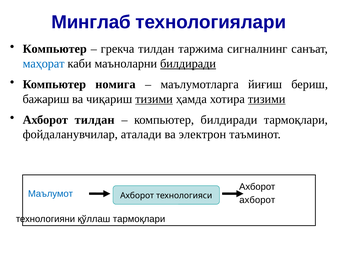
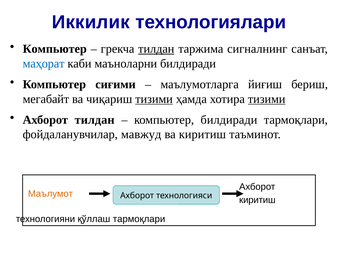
Минглаб: Минглаб -> Иккилик
тилдан at (156, 49) underline: none -> present
билдиради at (188, 63) underline: present -> none
номига: номига -> сиғими
бажариш: бажариш -> мегабайт
аталади: аталади -> мавжуд
ва электрон: электрон -> киритиш
Маълумот colour: blue -> orange
ахборот at (257, 200): ахборот -> киритиш
